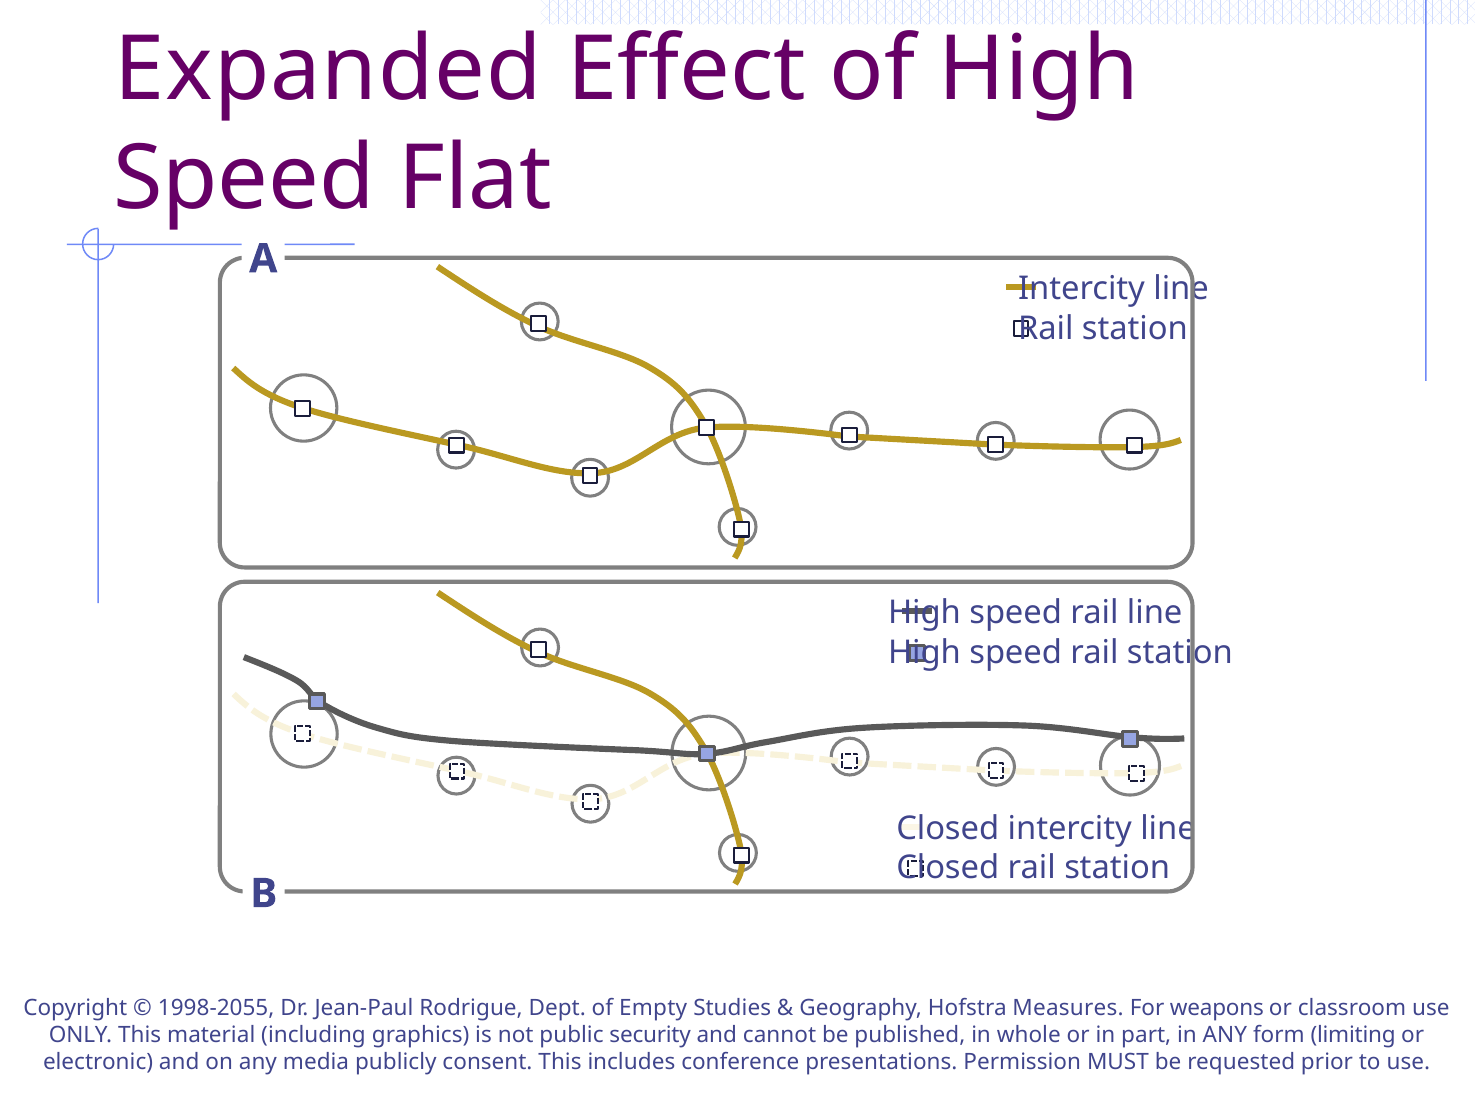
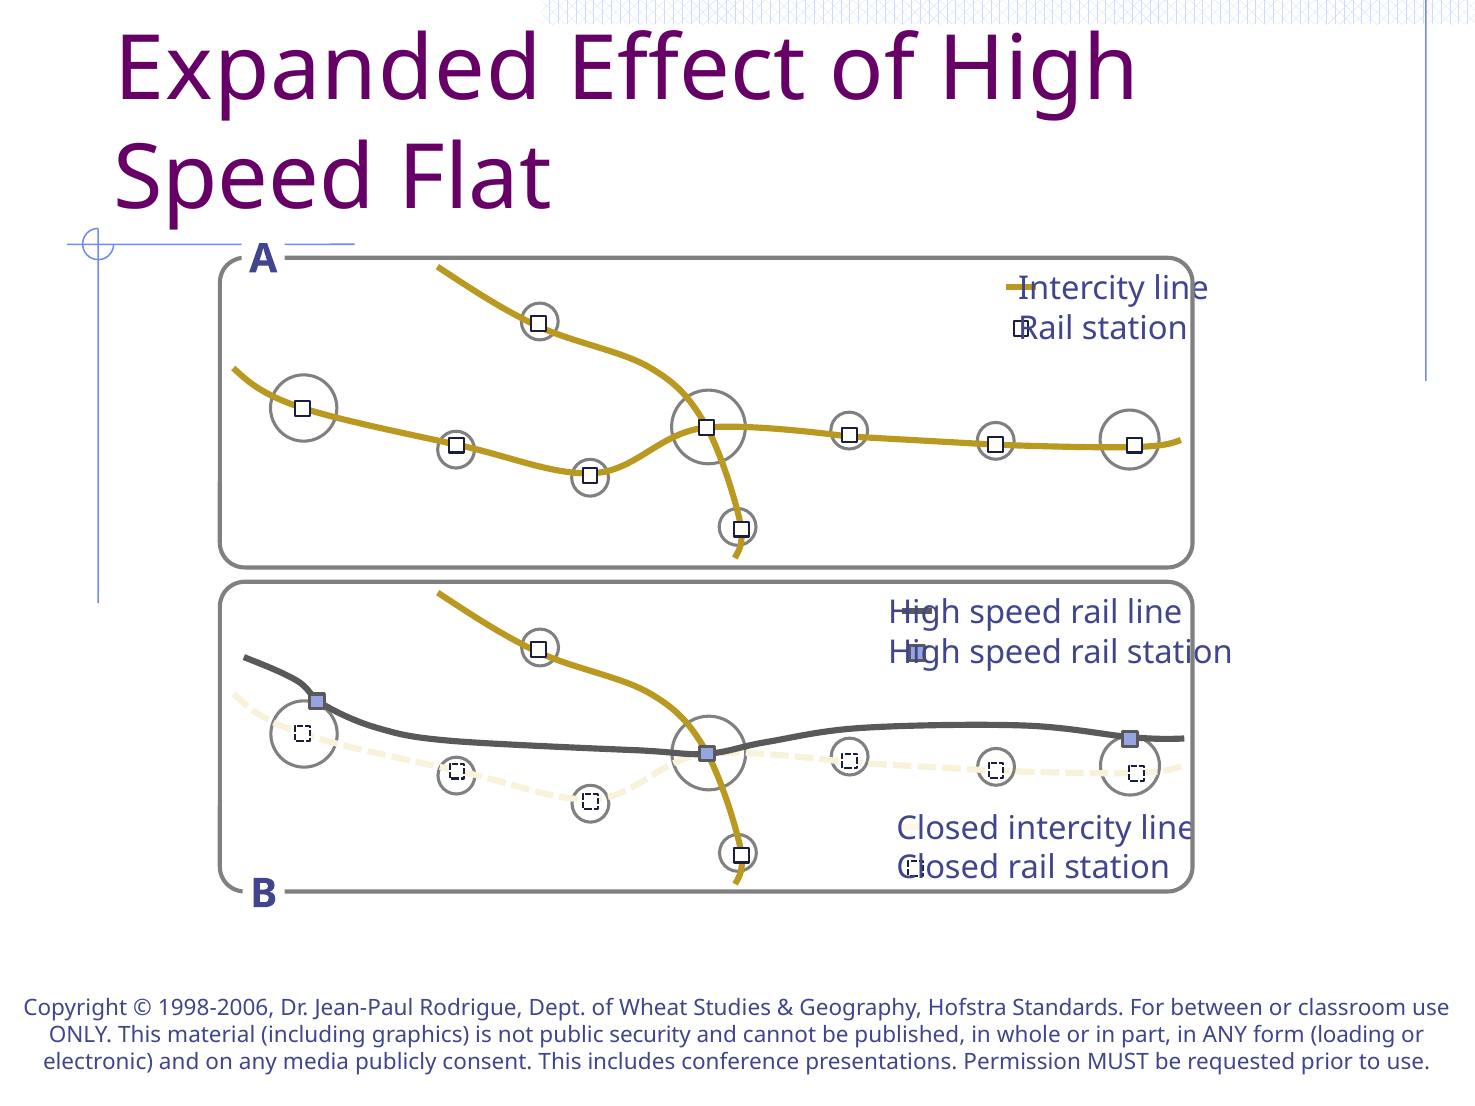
1998-2055: 1998-2055 -> 1998-2006
Empty: Empty -> Wheat
Measures: Measures -> Standards
weapons: weapons -> between
limiting: limiting -> loading
